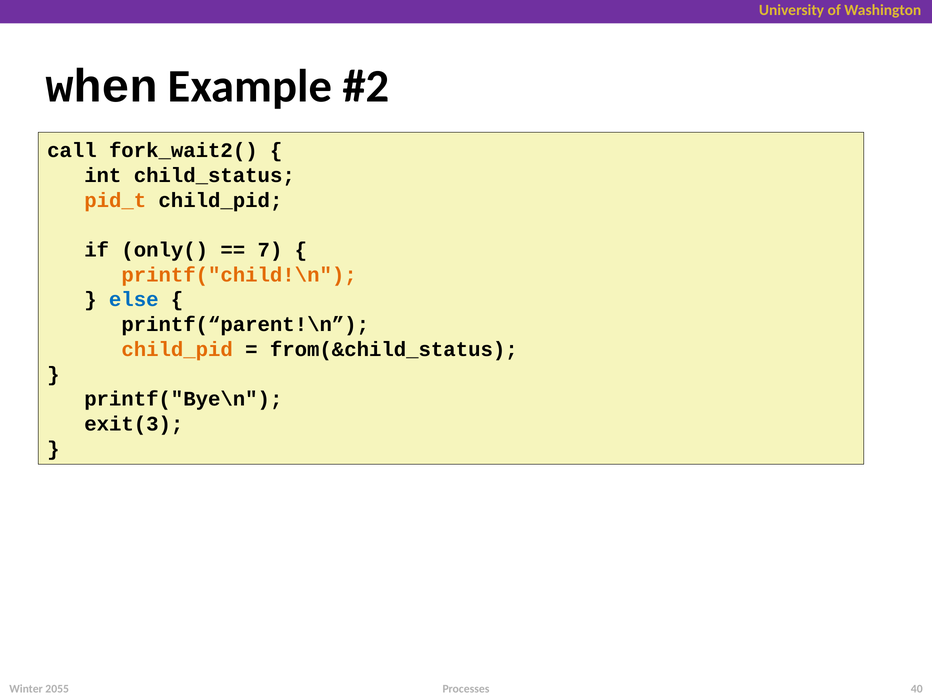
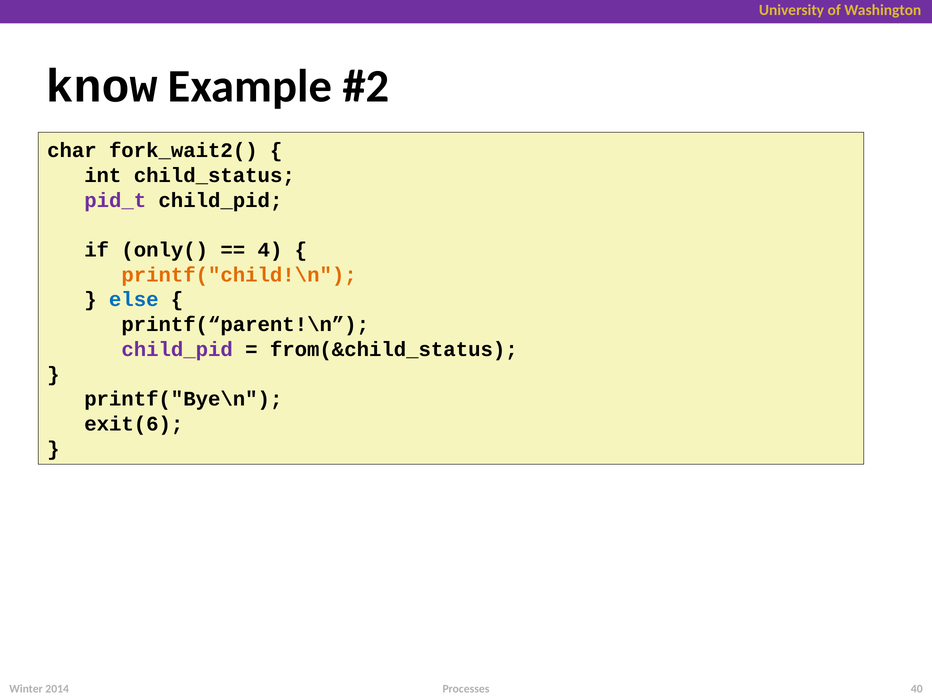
when: when -> know
call: call -> char
pid_t colour: orange -> purple
7: 7 -> 4
child_pid at (177, 349) colour: orange -> purple
exit(3: exit(3 -> exit(6
2055: 2055 -> 2014
